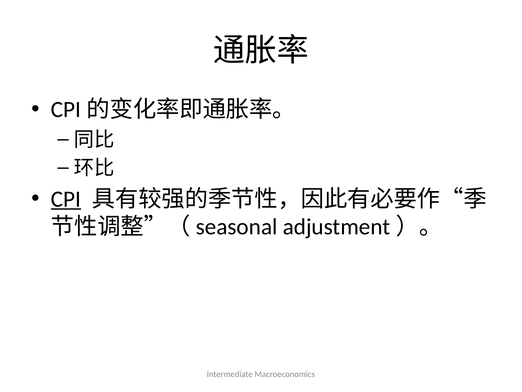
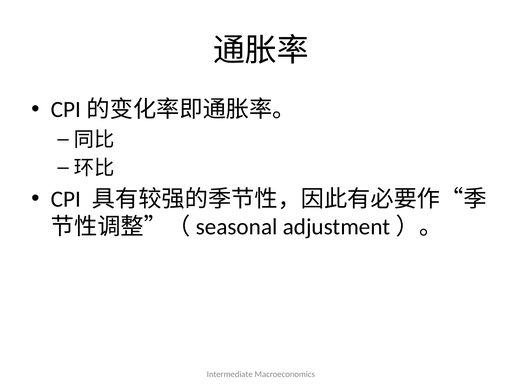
CPI underline: present -> none
